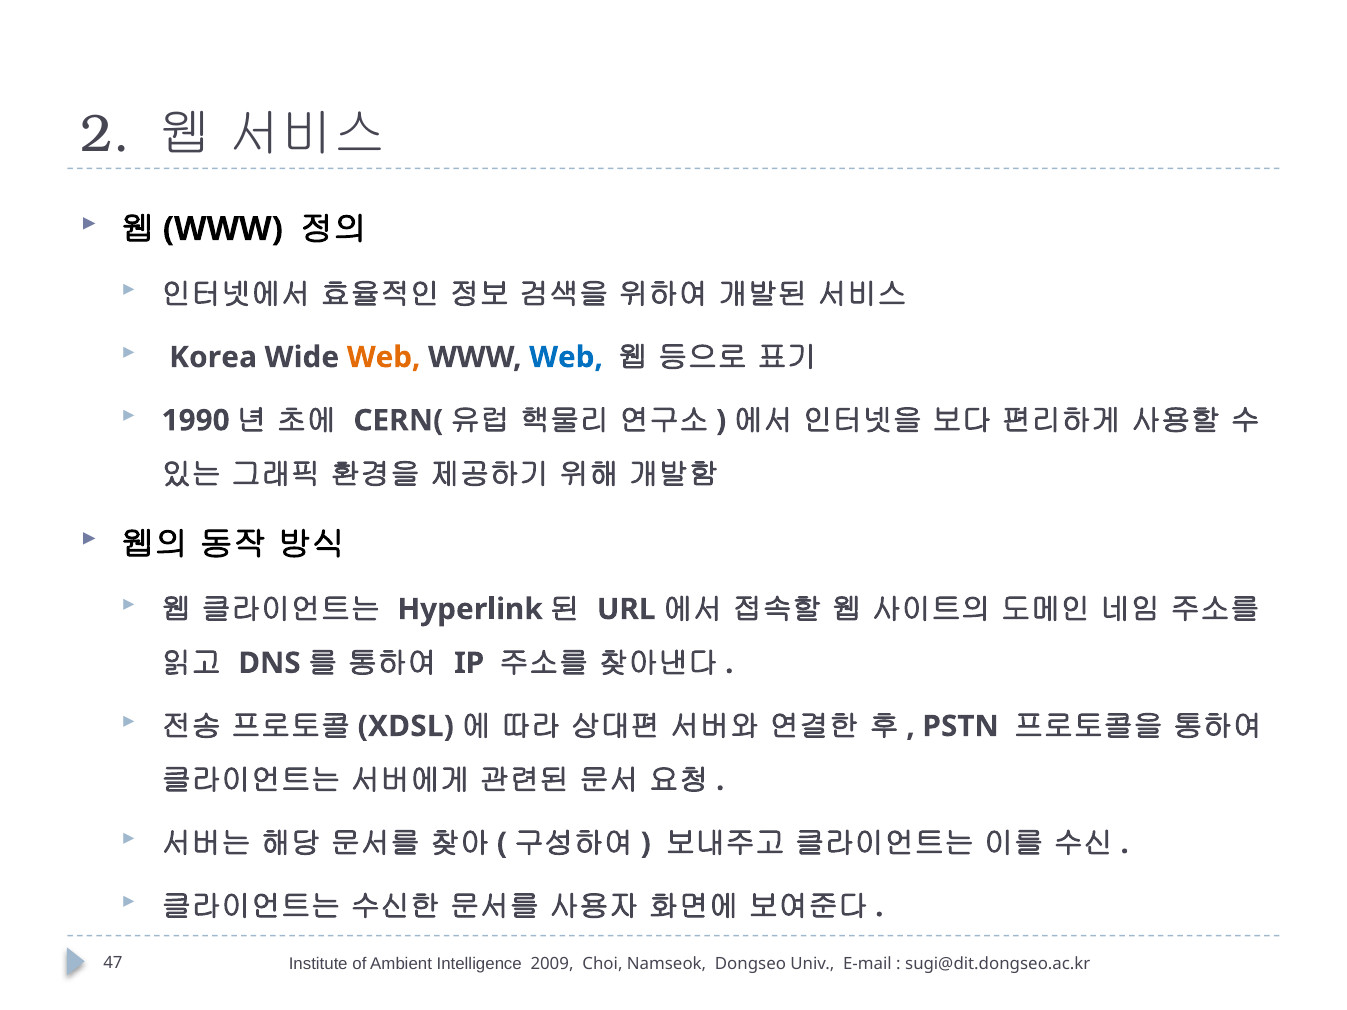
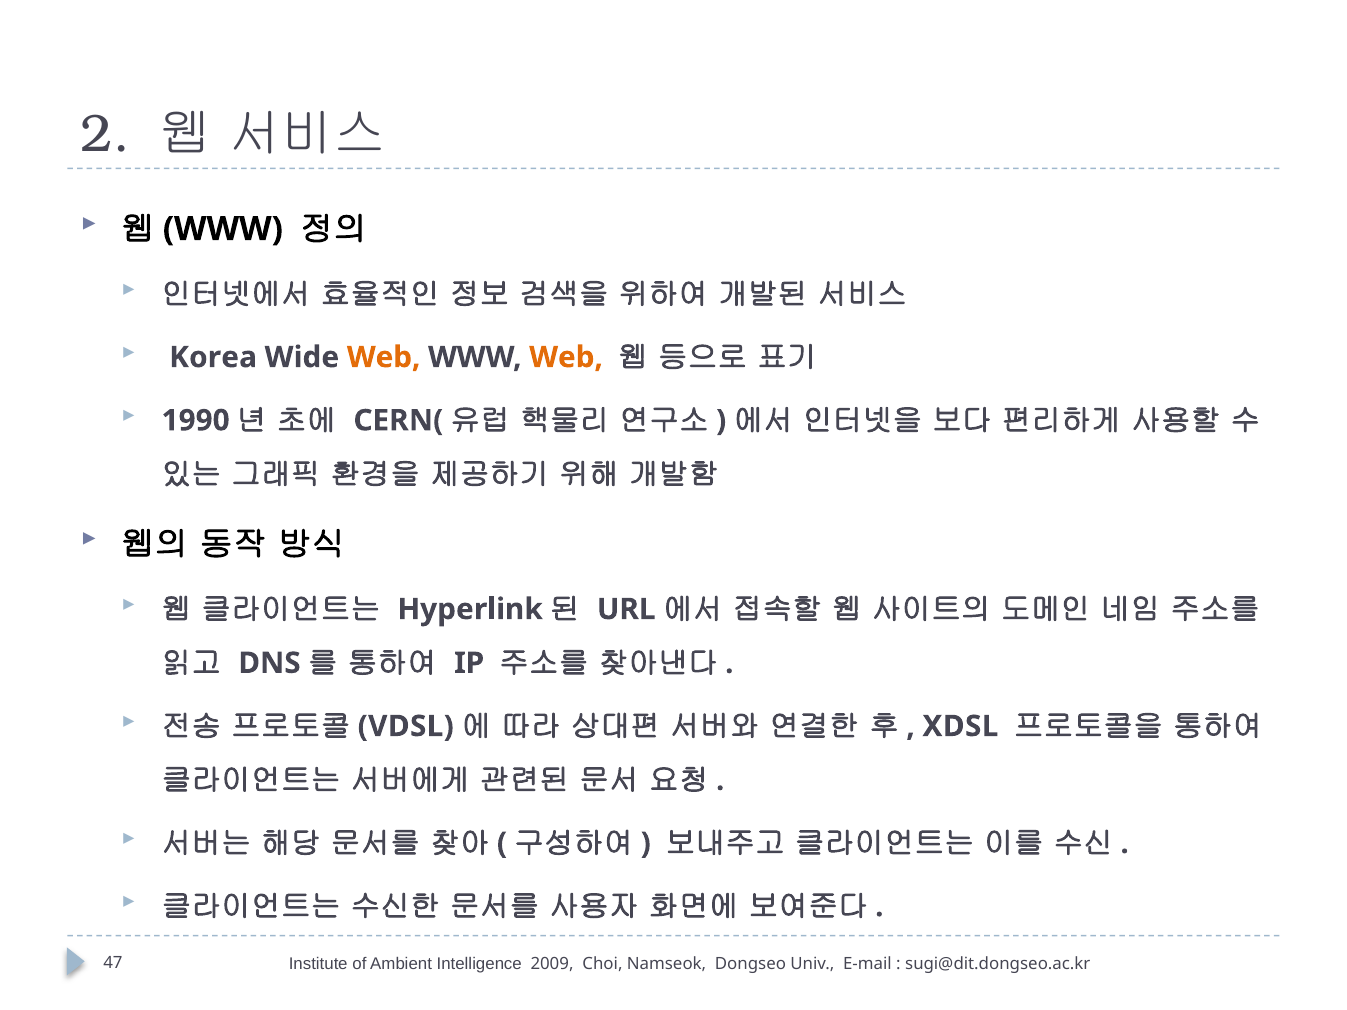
Web at (566, 357) colour: blue -> orange
XDSL: XDSL -> VDSL
PSTN: PSTN -> XDSL
